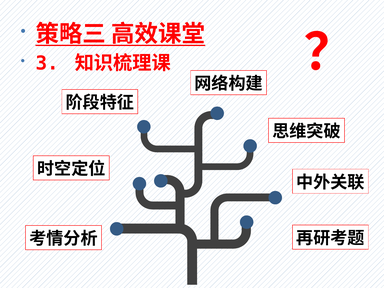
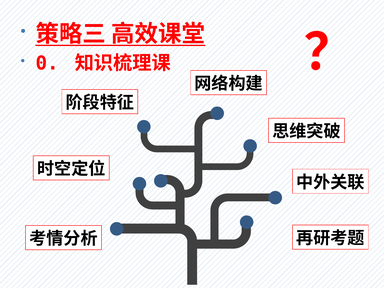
3: 3 -> 0
